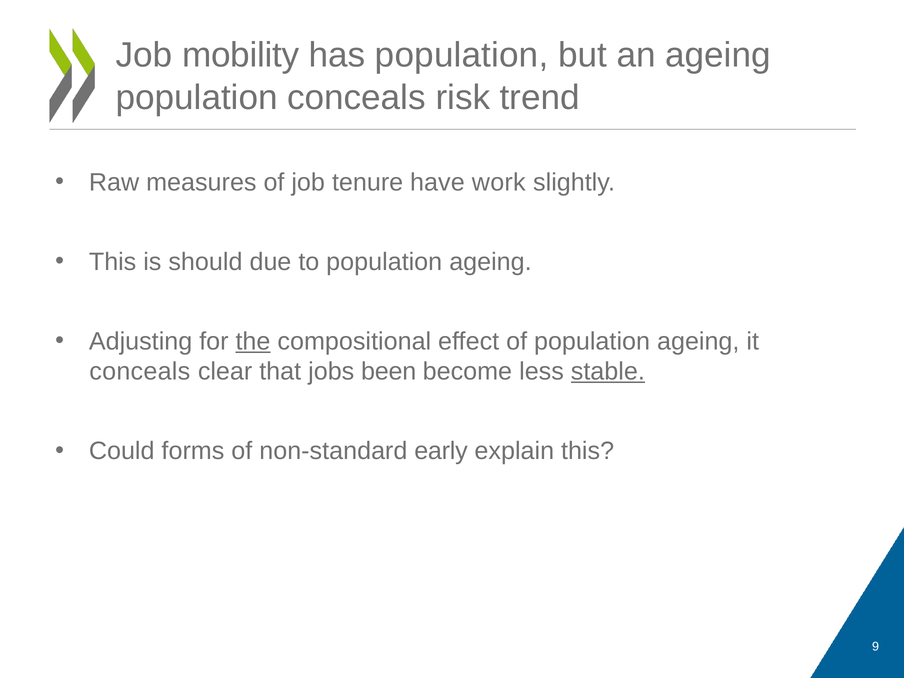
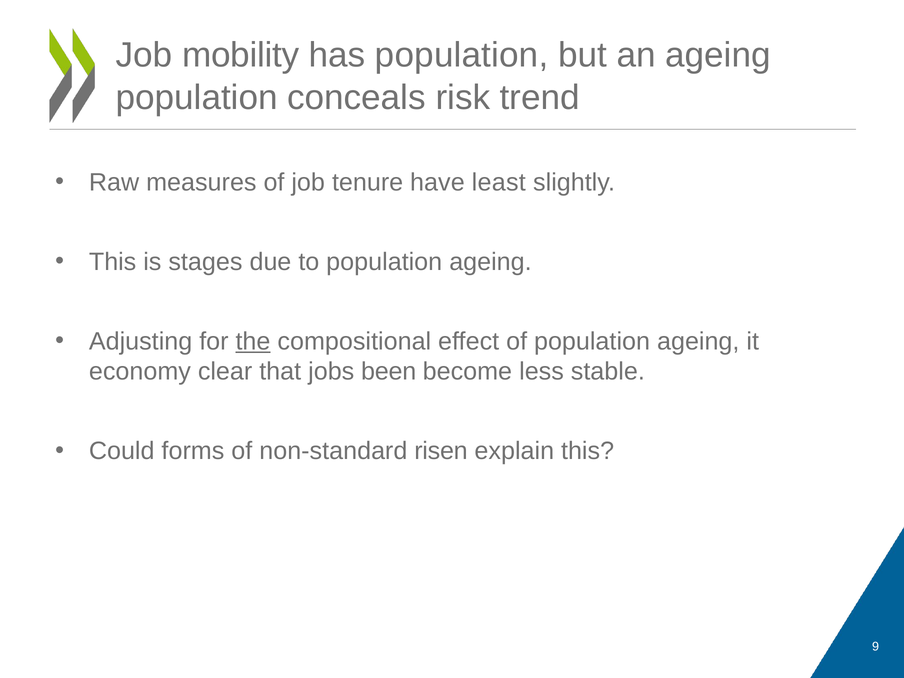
work: work -> least
should: should -> stages
conceals at (140, 372): conceals -> economy
stable underline: present -> none
early: early -> risen
